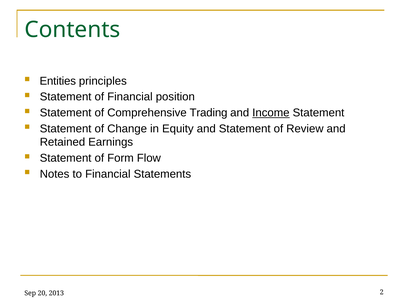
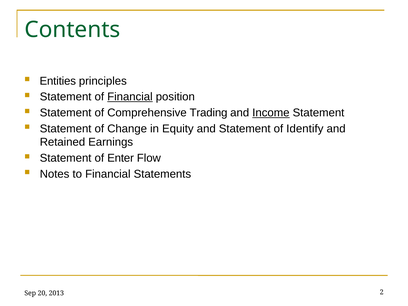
Financial at (130, 97) underline: none -> present
Review: Review -> Identify
Form: Form -> Enter
